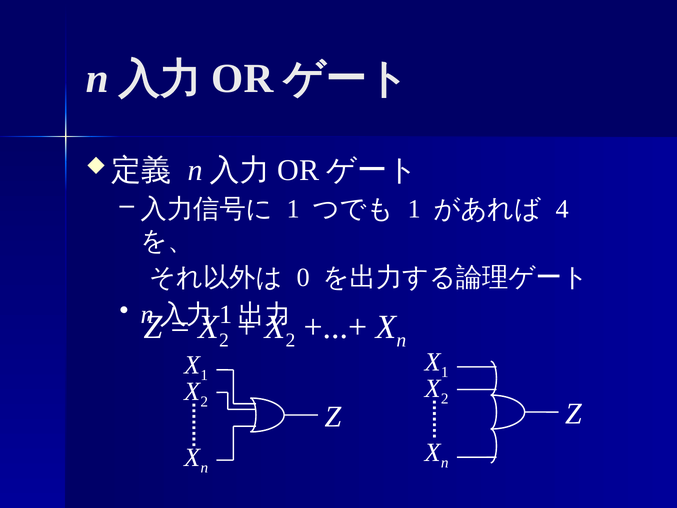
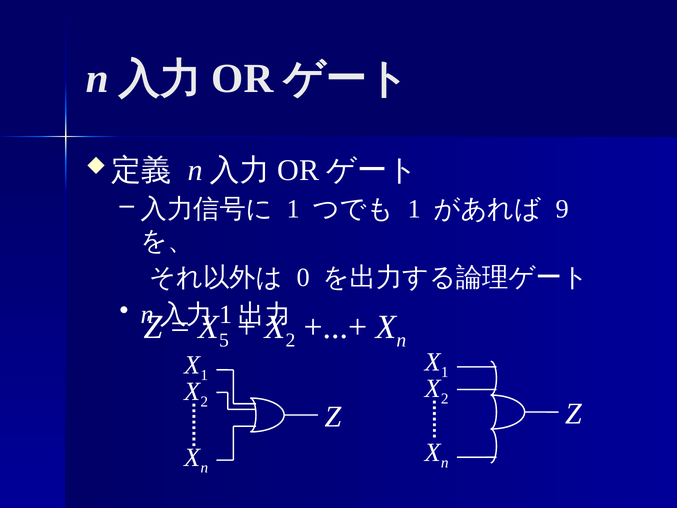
4: 4 -> 9
2 at (224, 340): 2 -> 5
